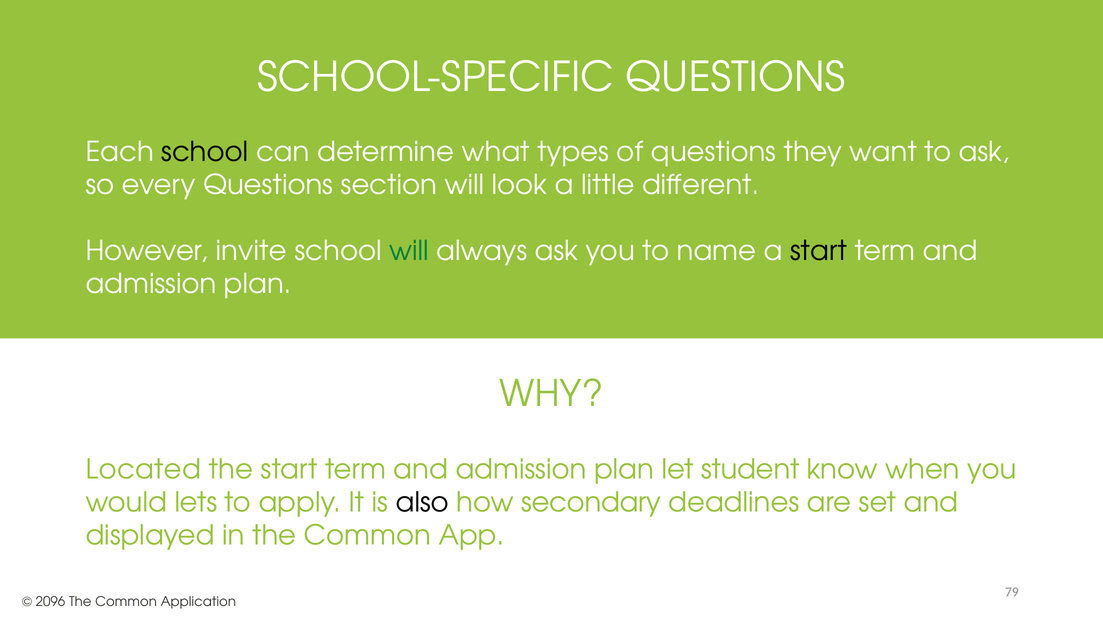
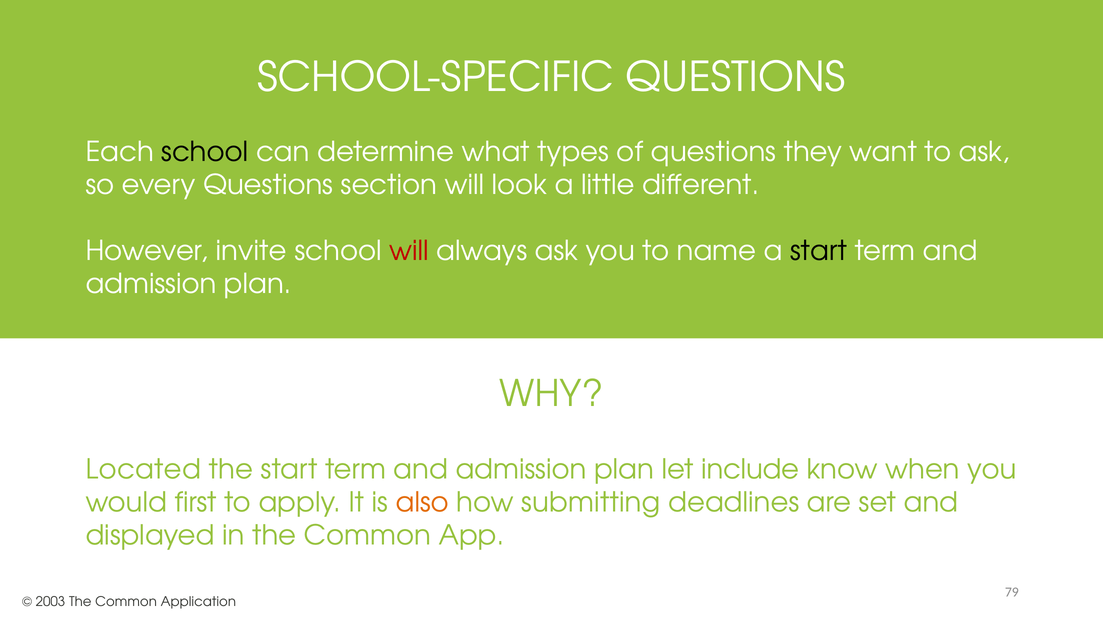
will at (409, 251) colour: green -> red
student: student -> include
lets: lets -> first
also colour: black -> orange
secondary: secondary -> submitting
2096: 2096 -> 2003
